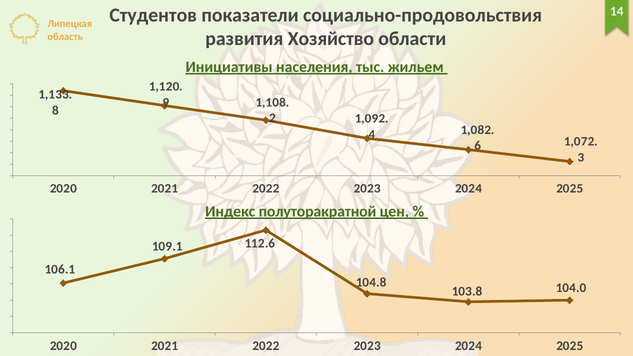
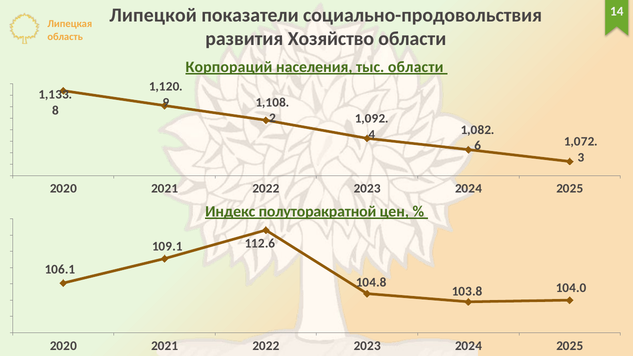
Студентов: Студентов -> Липецкой
Инициативы: Инициативы -> Корпораций
тыс жильем: жильем -> области
